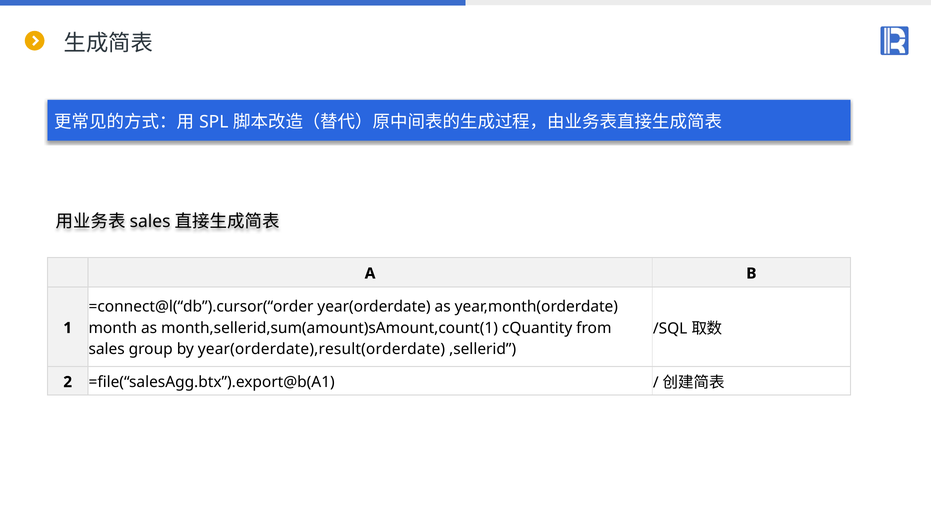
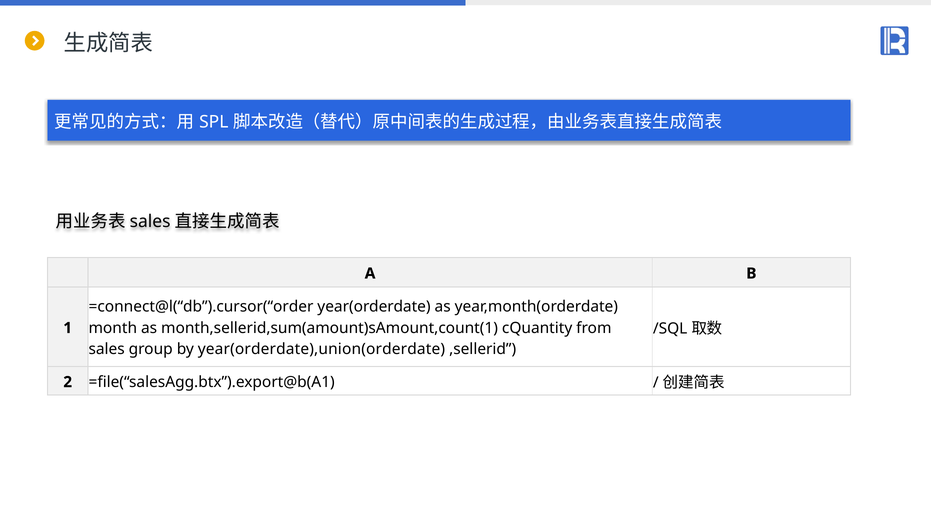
year(orderdate),result(orderdate: year(orderdate),result(orderdate -> year(orderdate),union(orderdate
